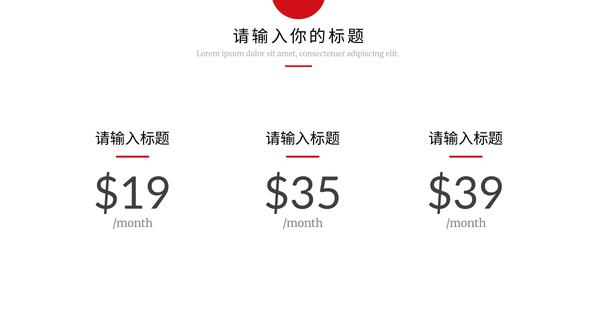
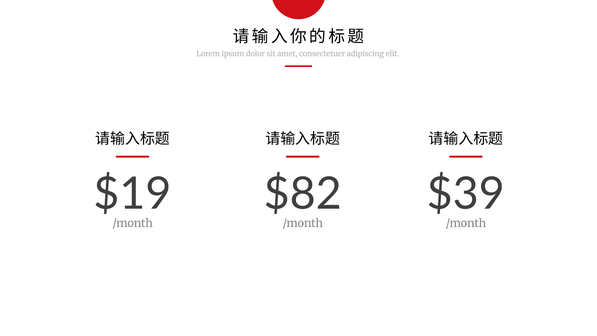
$35: $35 -> $82
